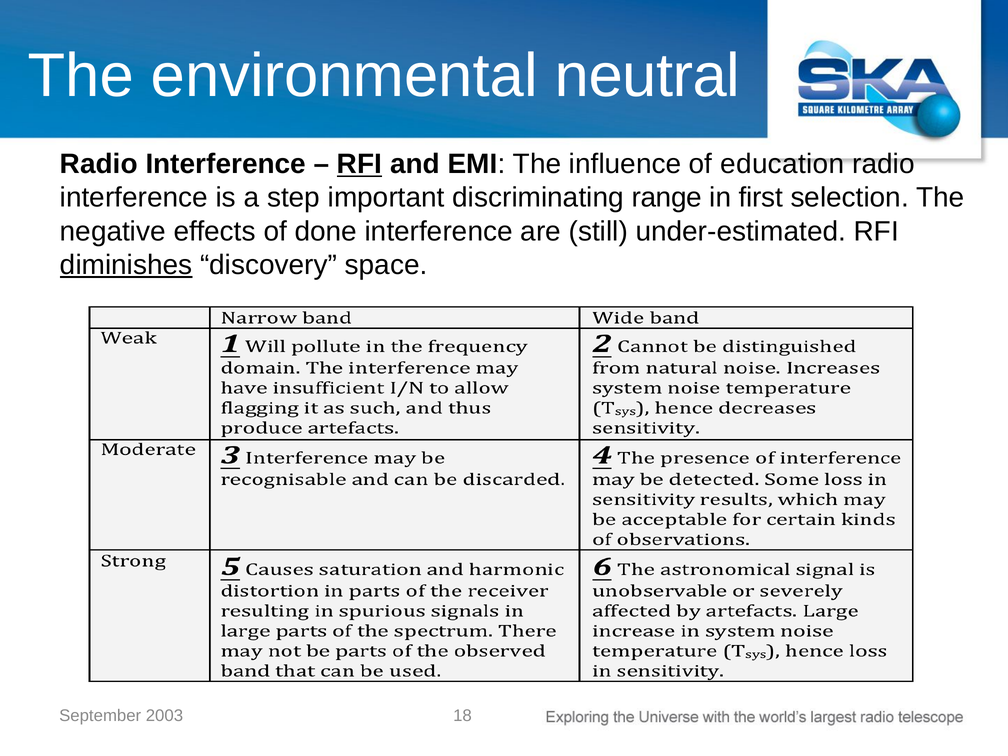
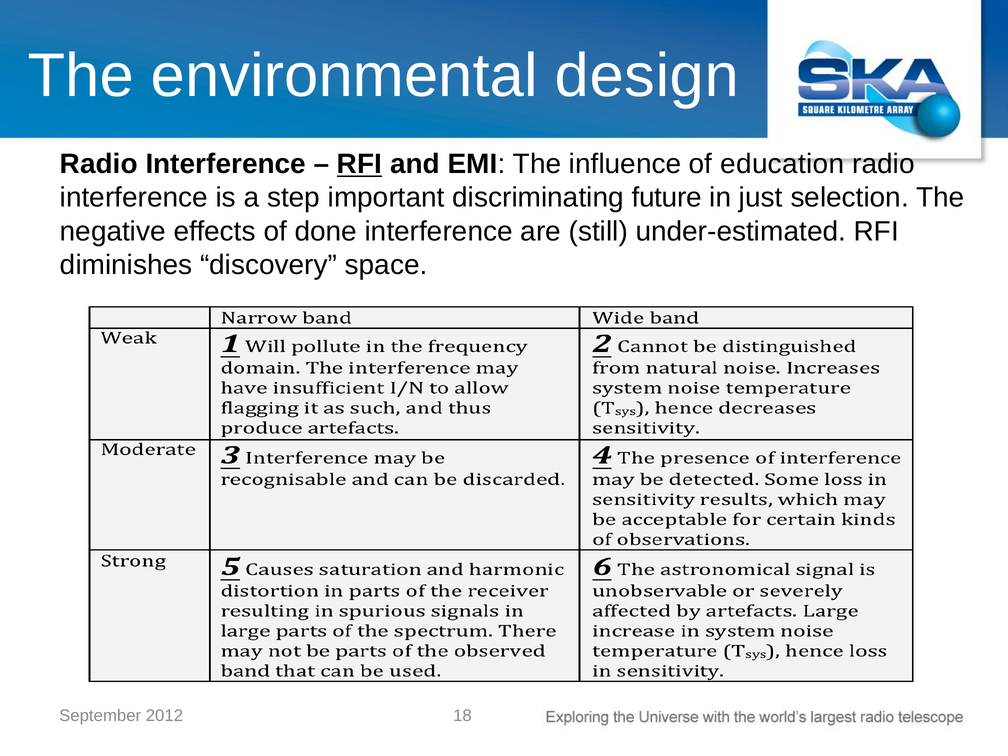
neutral: neutral -> design
range: range -> future
first: first -> just
diminishes underline: present -> none
2003: 2003 -> 2012
